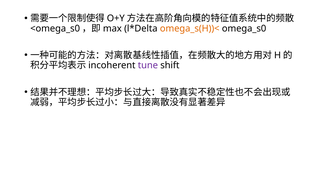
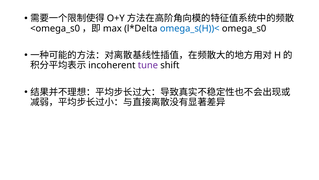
omega_s(H))< colour: orange -> blue
